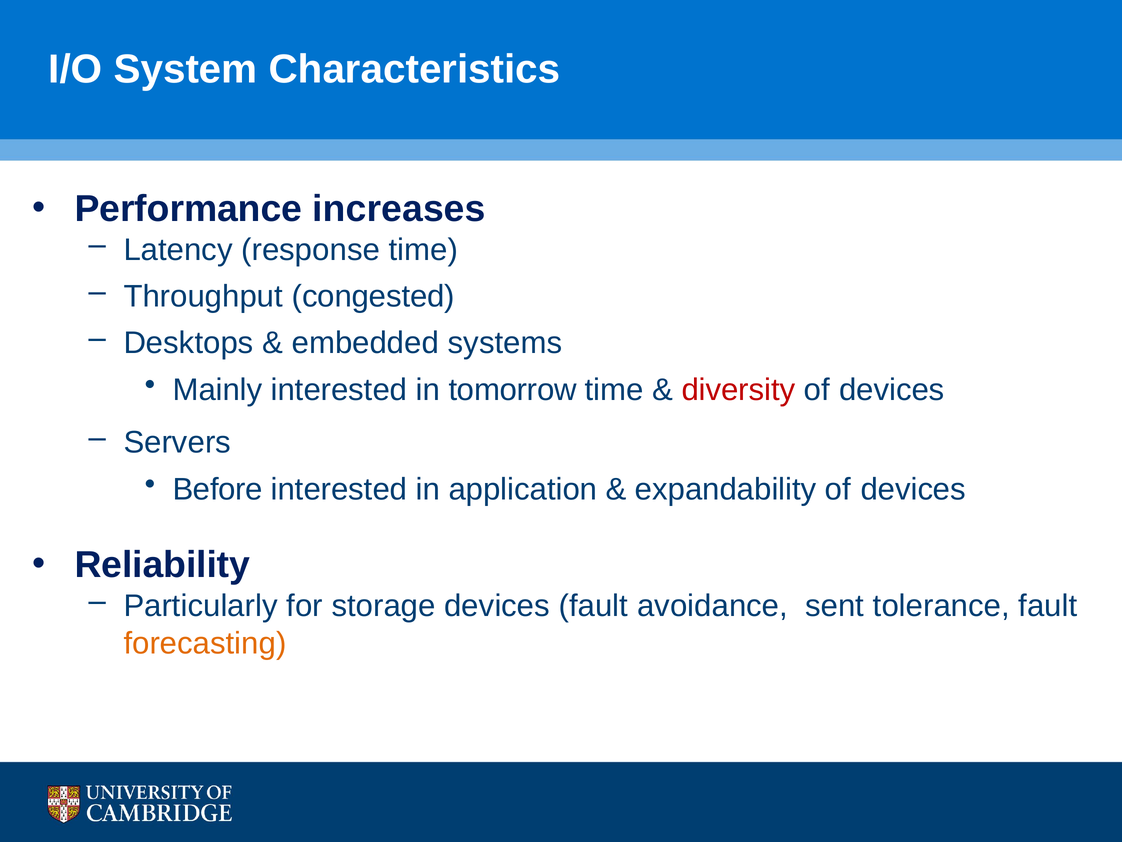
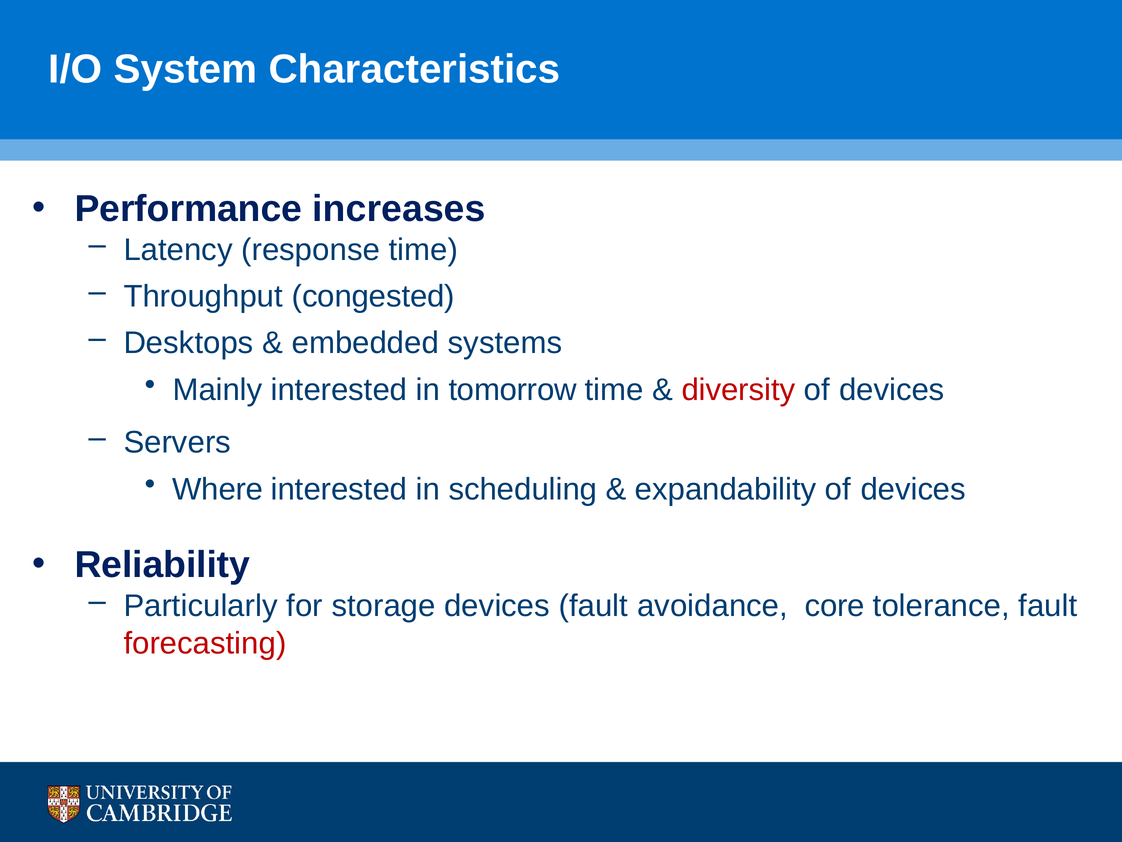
Before: Before -> Where
application: application -> scheduling
sent: sent -> core
forecasting colour: orange -> red
